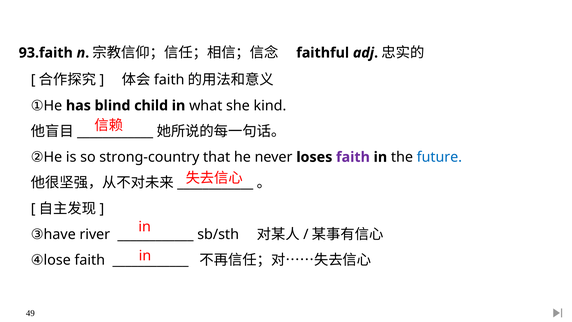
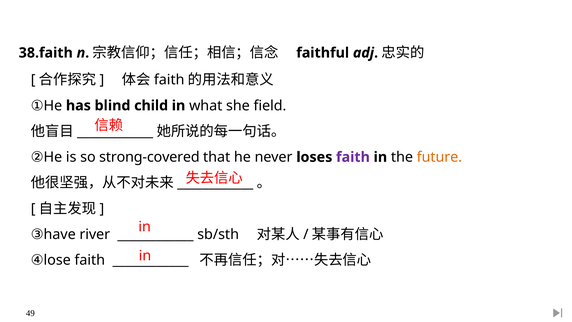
93.faith: 93.faith -> 38.faith
kind: kind -> field
strong-country: strong-country -> strong-covered
future colour: blue -> orange
